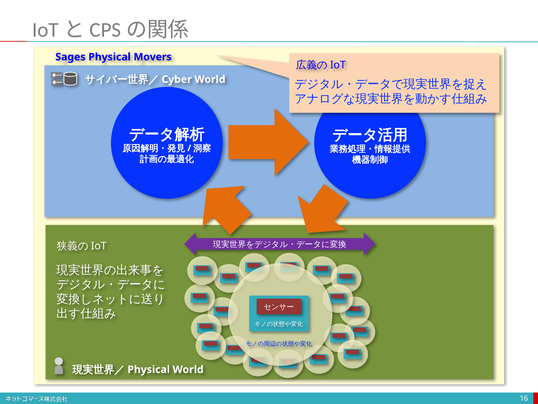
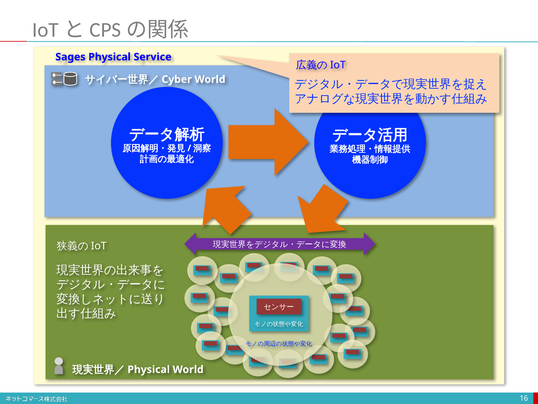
Movers: Movers -> Service
